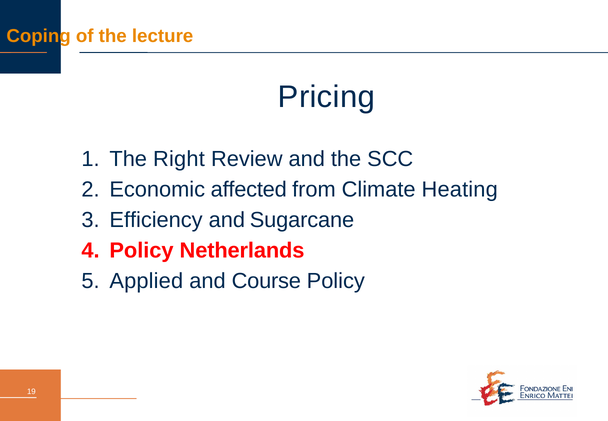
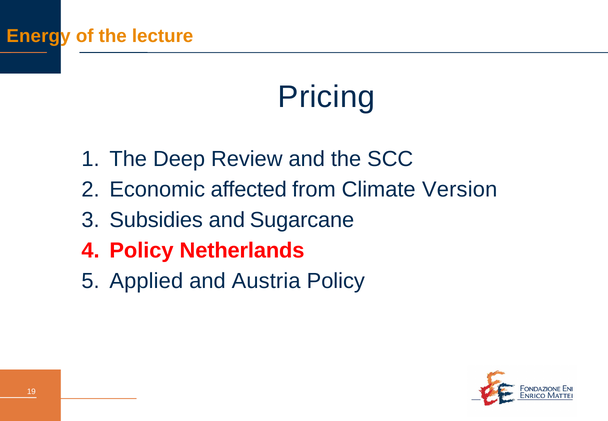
Coping: Coping -> Energy
Right: Right -> Deep
Heating: Heating -> Version
Efficiency: Efficiency -> Subsidies
Course: Course -> Austria
